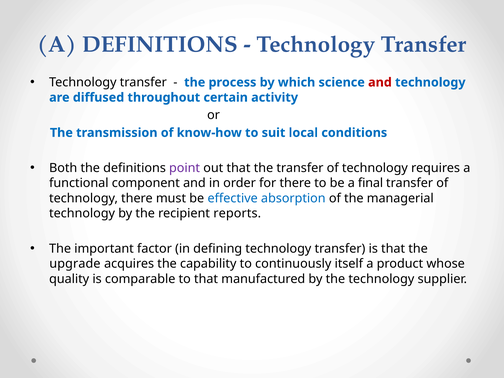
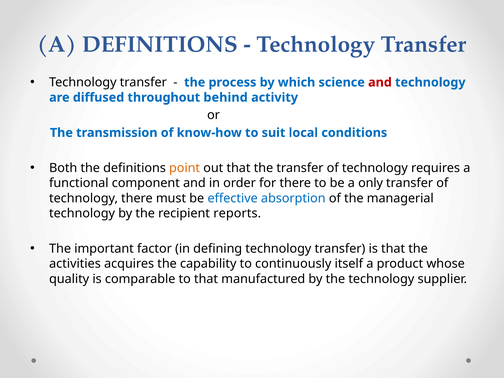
certain: certain -> behind
point colour: purple -> orange
final: final -> only
upgrade: upgrade -> activities
